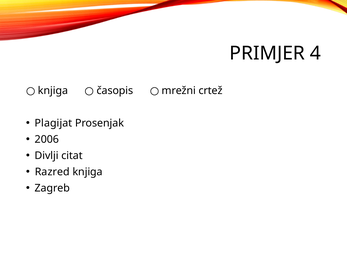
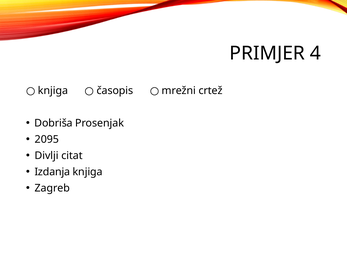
Plagijat: Plagijat -> Dobriša
2006: 2006 -> 2095
Razred: Razred -> Izdanja
